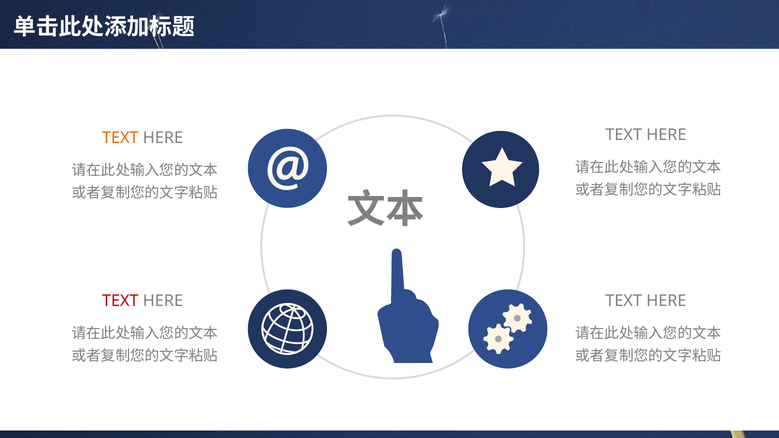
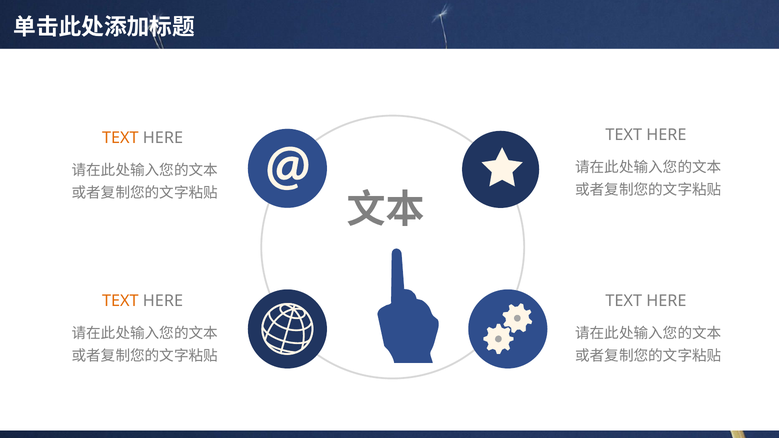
TEXT at (120, 301) colour: red -> orange
